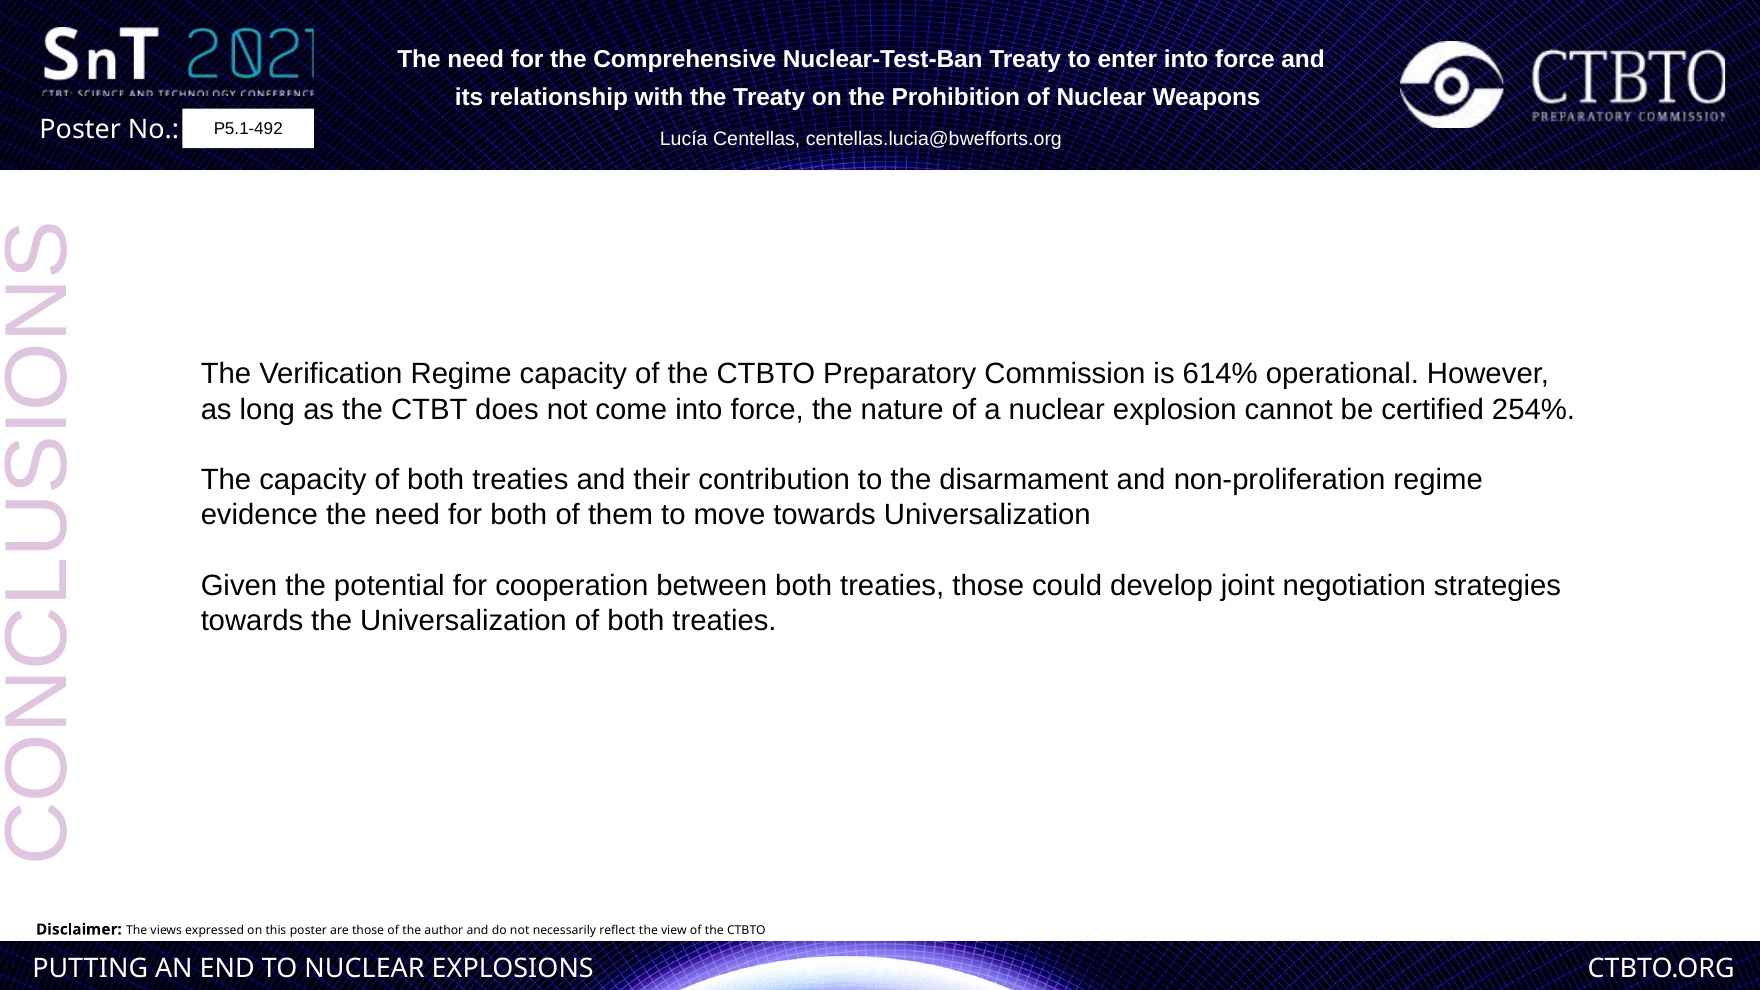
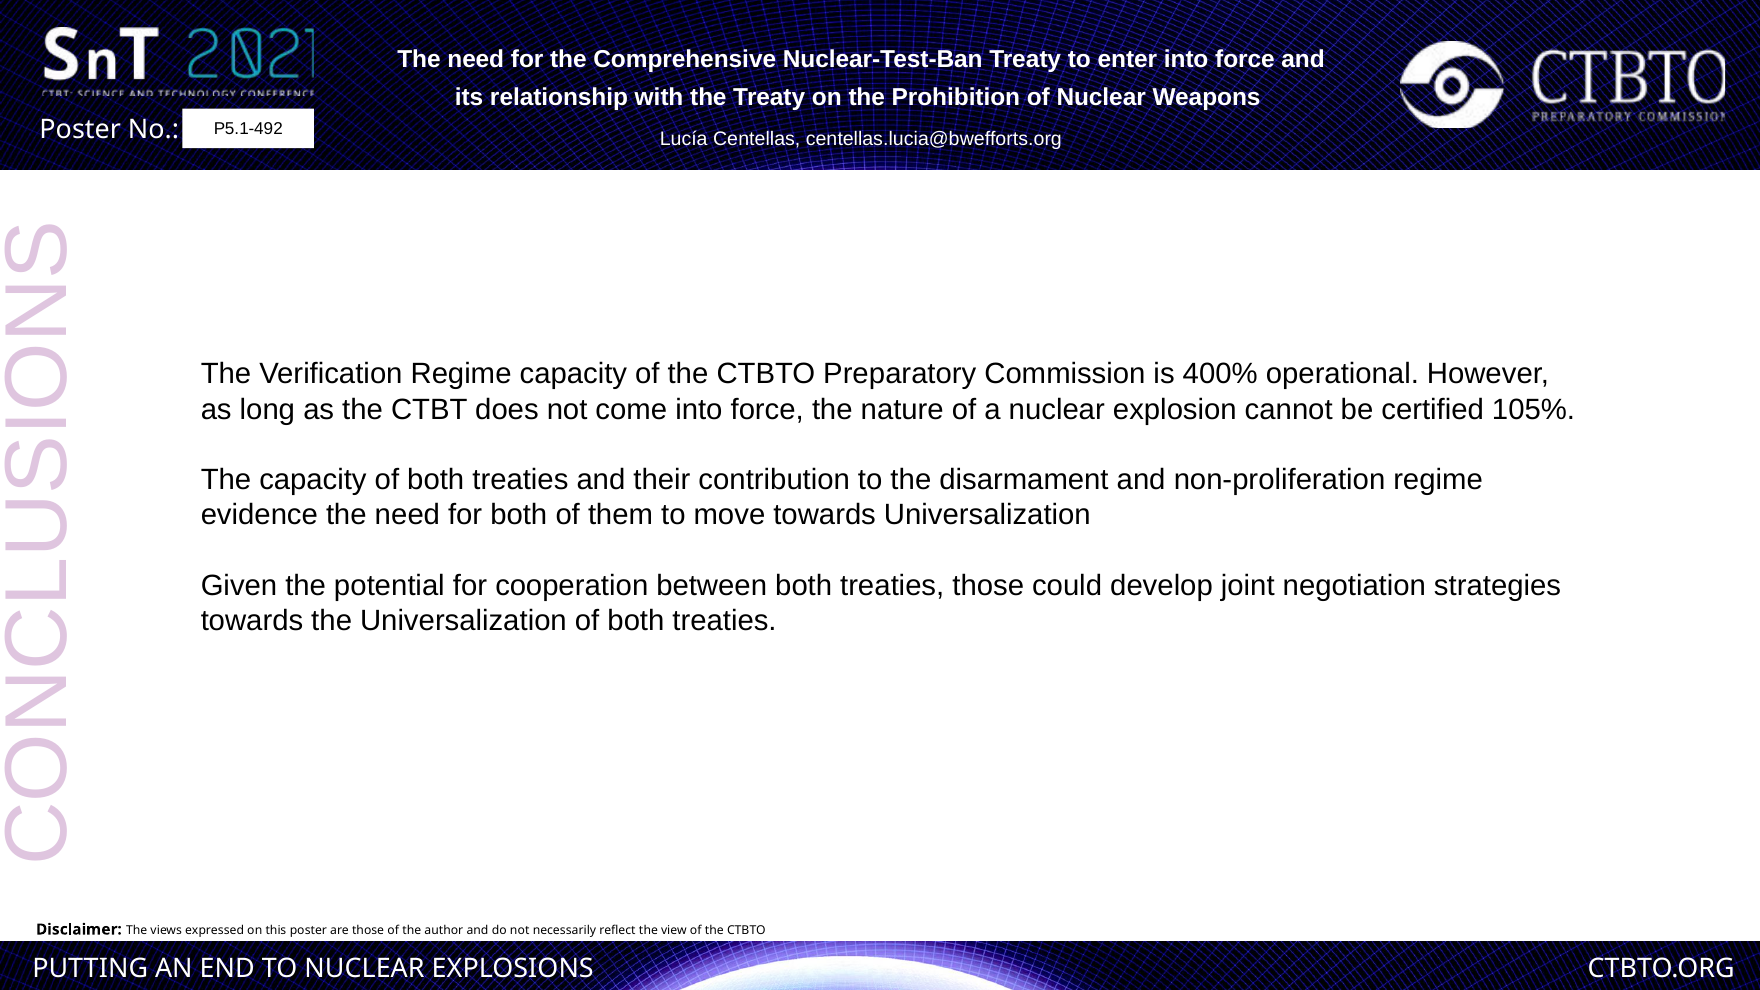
614%: 614% -> 400%
254%: 254% -> 105%
